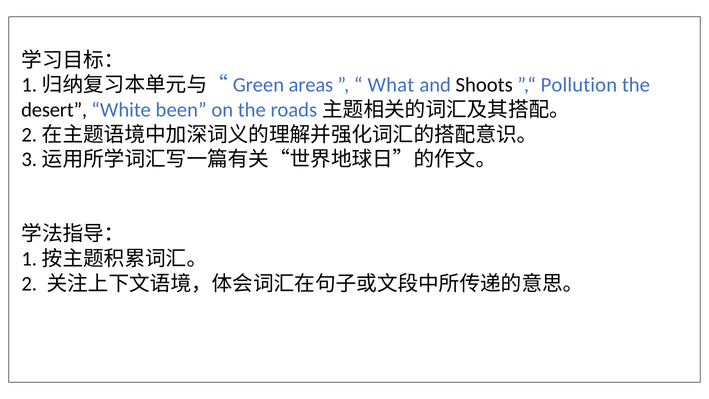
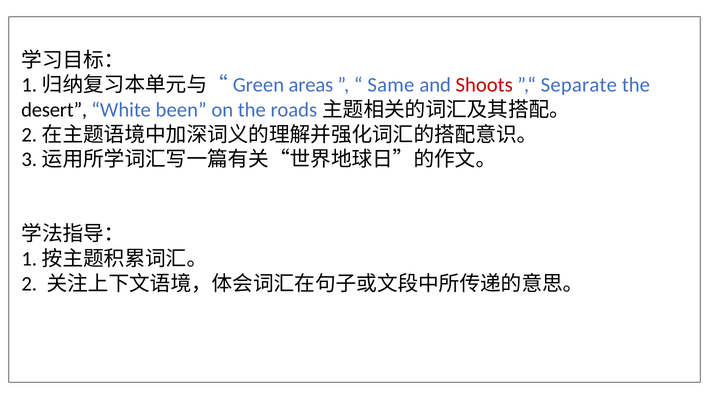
What: What -> Same
Shoots colour: black -> red
Pollution: Pollution -> Separate
